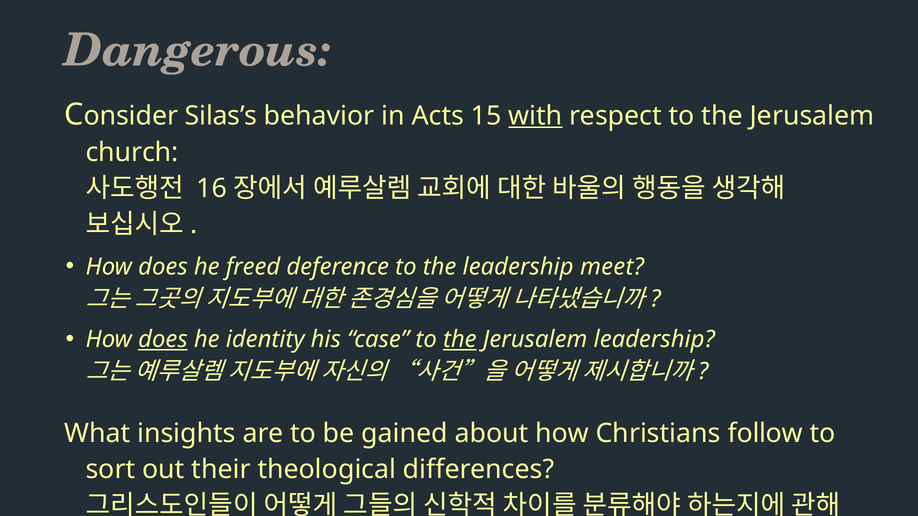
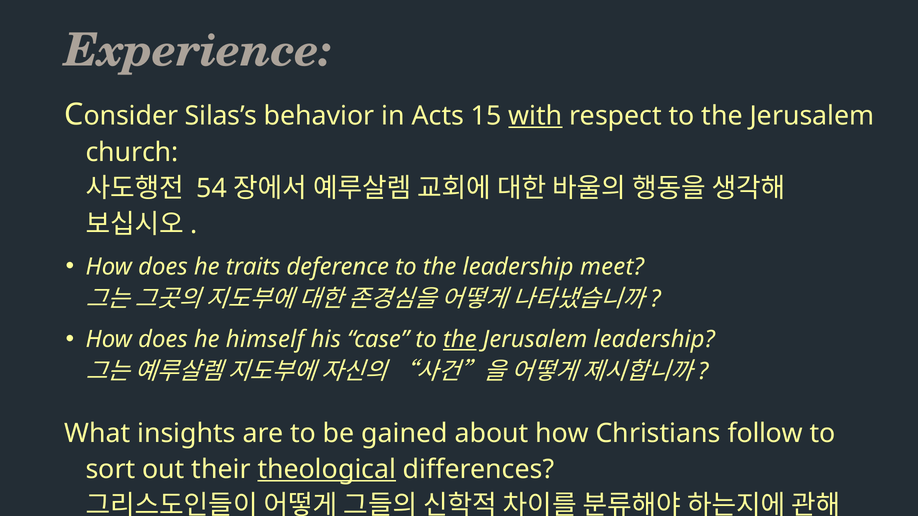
Dangerous: Dangerous -> Experience
16: 16 -> 54
freed: freed -> traits
does at (163, 340) underline: present -> none
identity: identity -> himself
theological underline: none -> present
